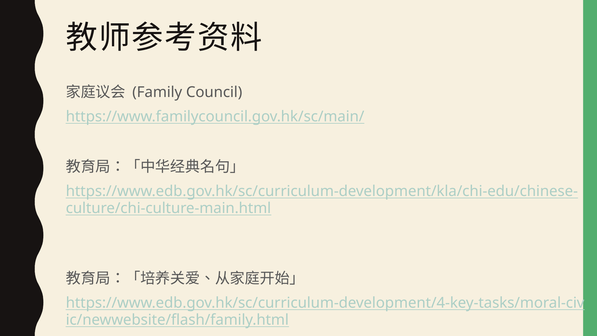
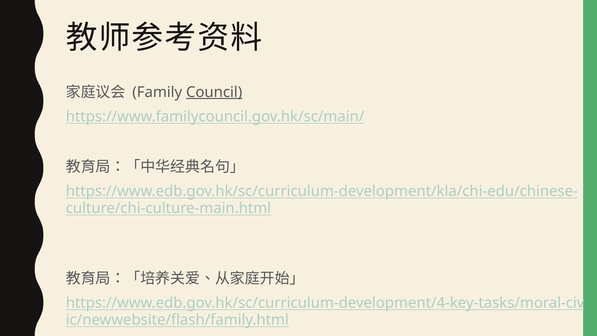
Council underline: none -> present
